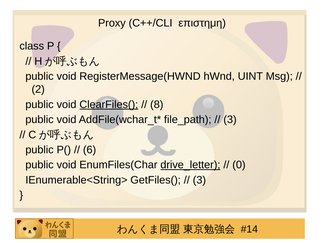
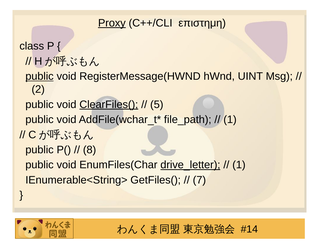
Proxy underline: none -> present
public at (40, 76) underline: none -> present
8: 8 -> 5
3 at (230, 120): 3 -> 1
6: 6 -> 8
0 at (239, 165): 0 -> 1
3 at (199, 180): 3 -> 7
